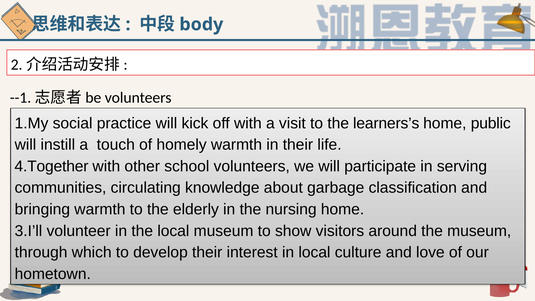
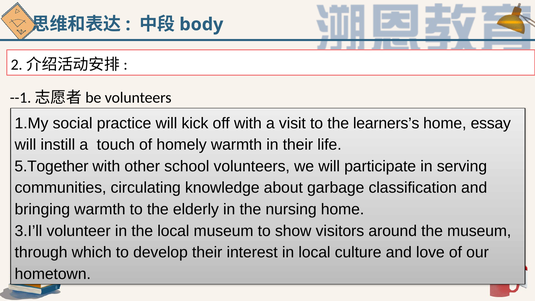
public: public -> essay
4.Together: 4.Together -> 5.Together
